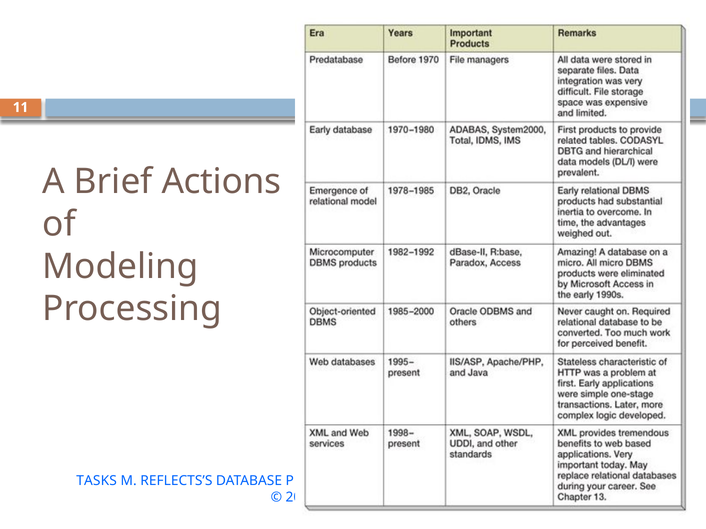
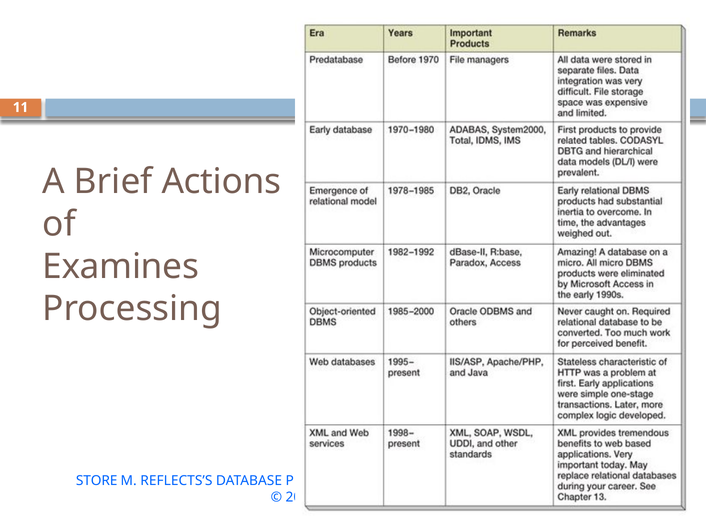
Modeling: Modeling -> Examines
TASKS: TASKS -> STORE
